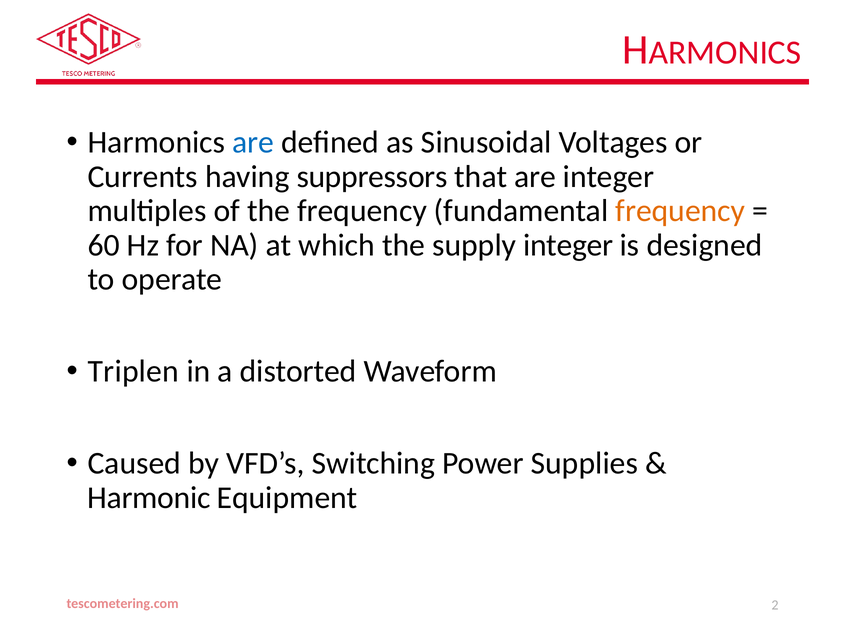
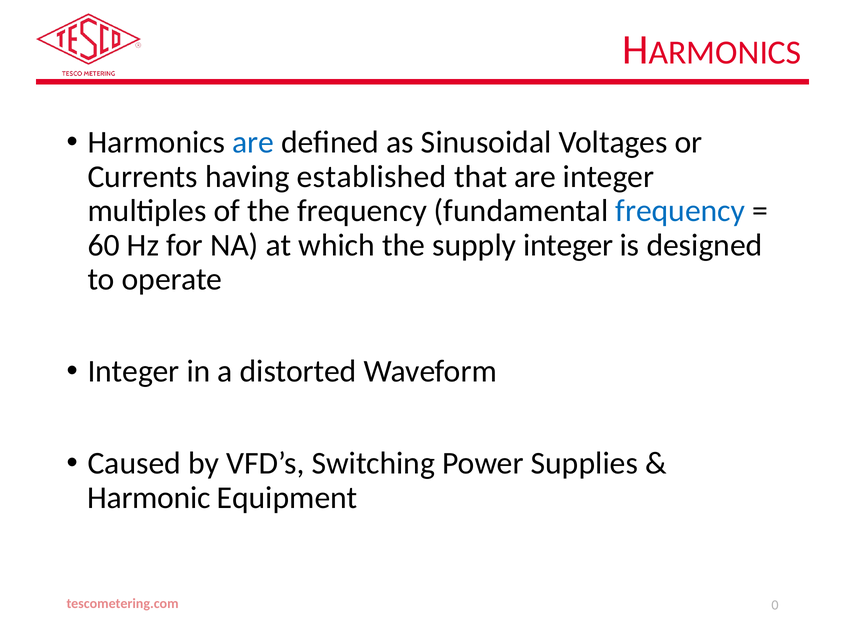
suppressors: suppressors -> established
frequency at (680, 211) colour: orange -> blue
Triplen at (133, 371): Triplen -> Integer
2: 2 -> 0
